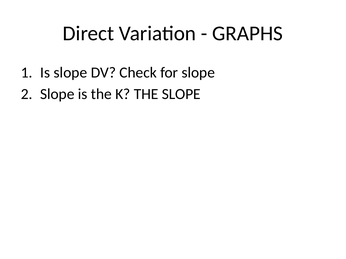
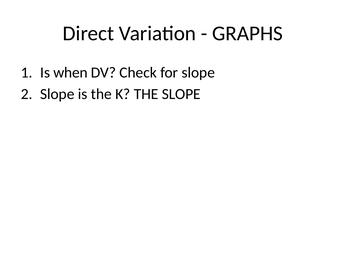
Is slope: slope -> when
